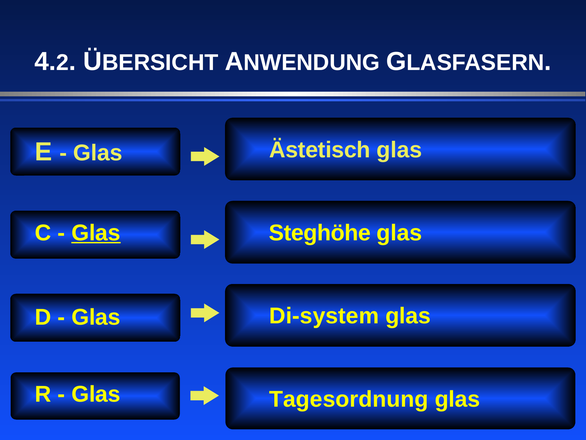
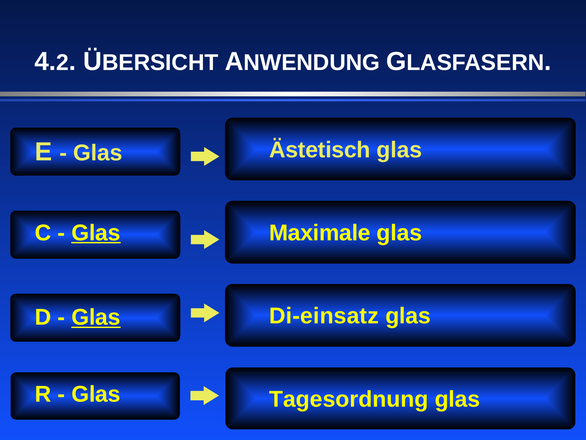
Steghöhe: Steghöhe -> Maximale
Di-system: Di-system -> Di-einsatz
Glas at (96, 317) underline: none -> present
